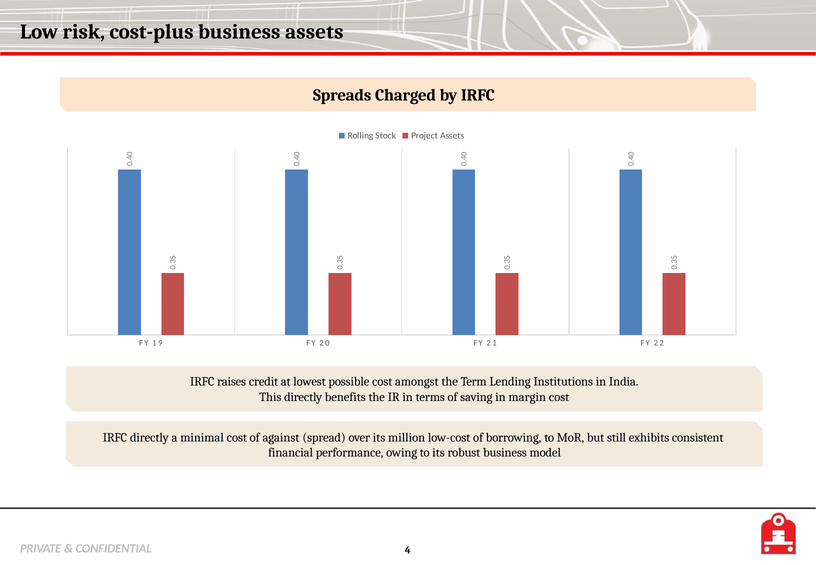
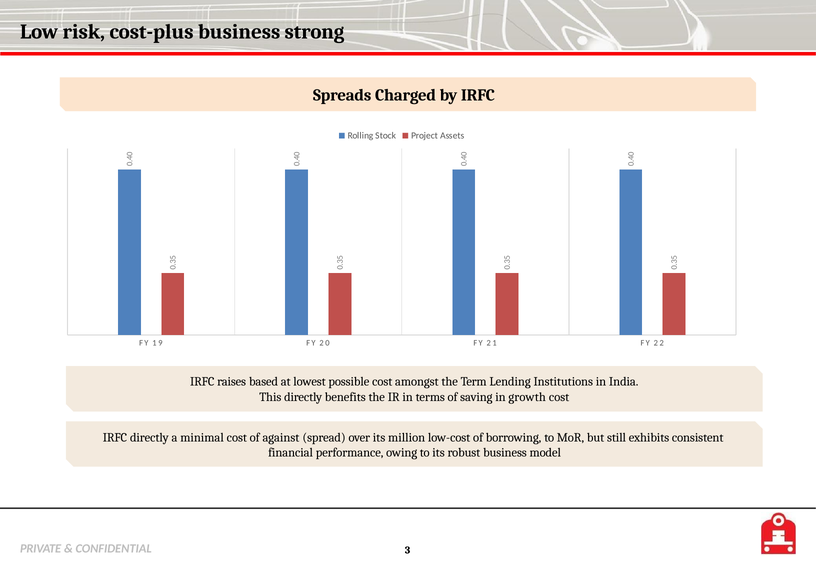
business assets: assets -> strong
credit: credit -> based
margin: margin -> growth
CONFIDENTIAL 4: 4 -> 3
